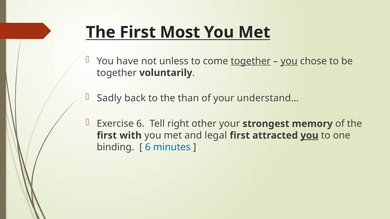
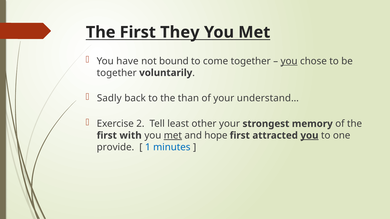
Most: Most -> They
unless: unless -> bound
together at (251, 61) underline: present -> none
Exercise 6: 6 -> 2
right: right -> least
met at (173, 136) underline: none -> present
legal: legal -> hope
binding: binding -> provide
6 at (148, 147): 6 -> 1
